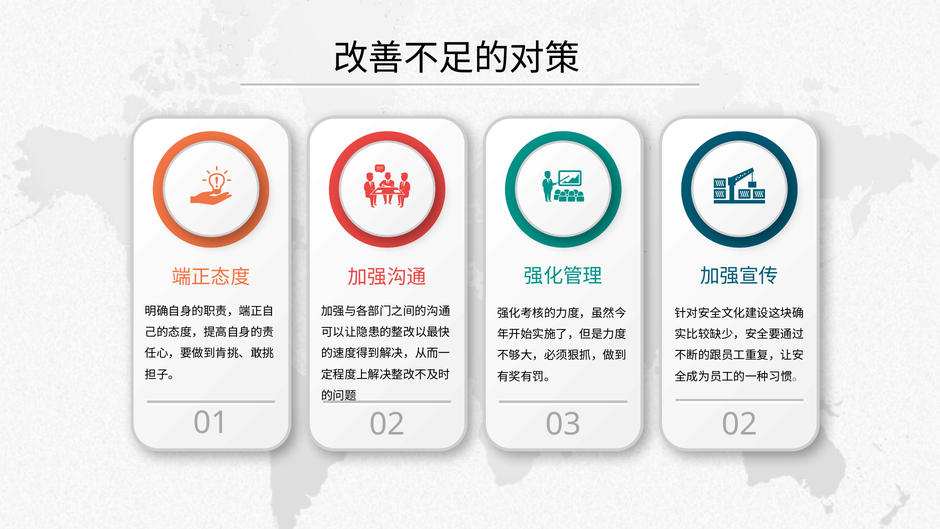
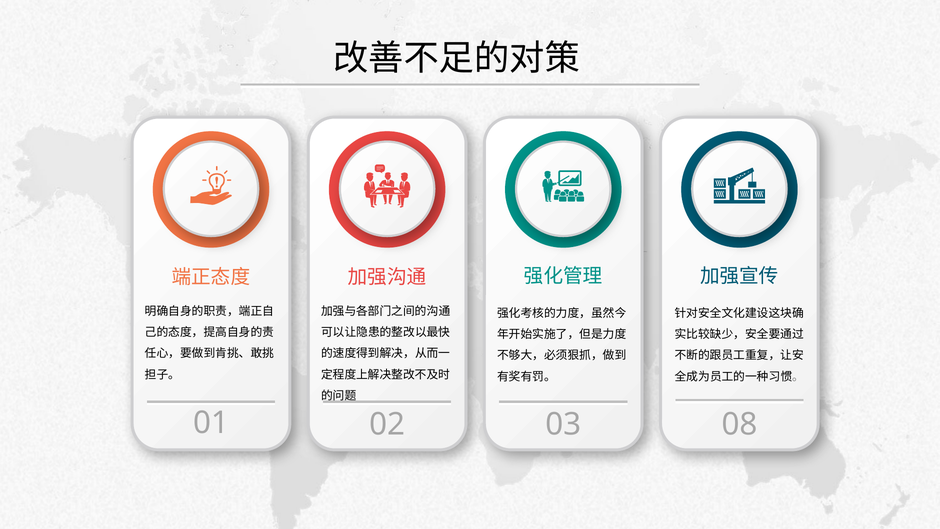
02 at (739, 424): 02 -> 08
